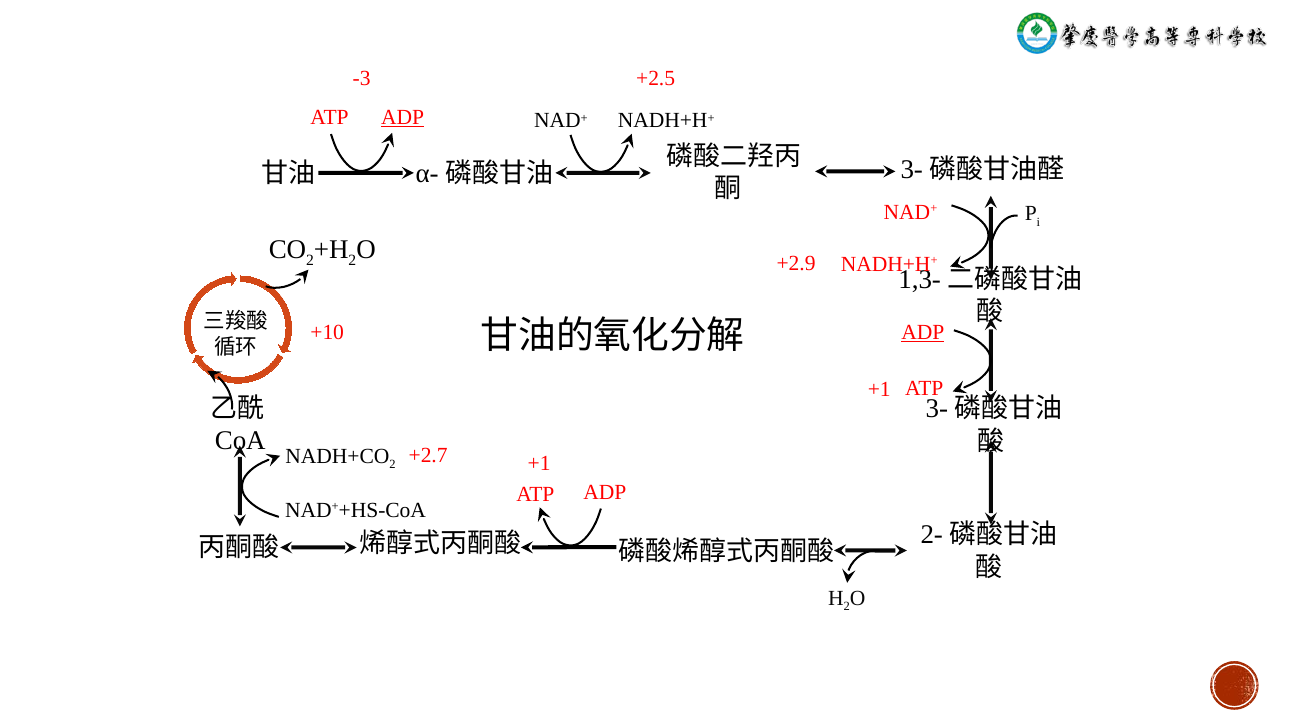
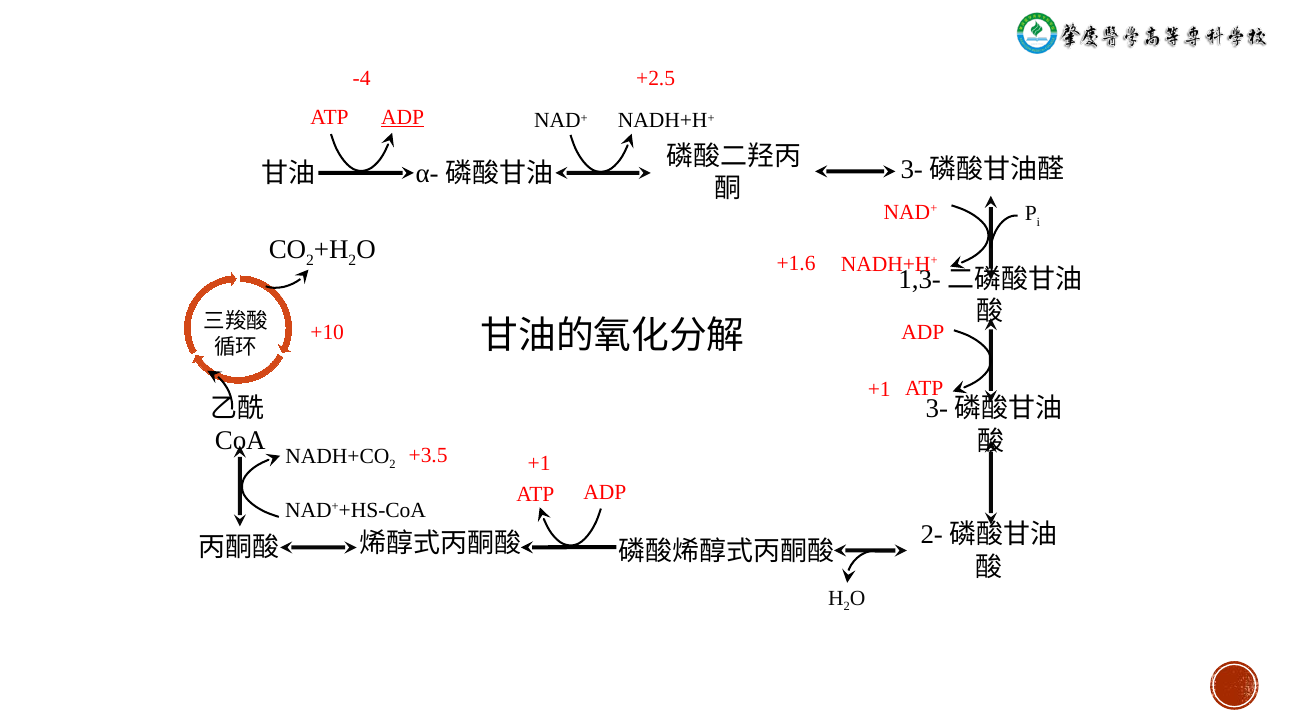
-3: -3 -> -4
+2.9: +2.9 -> +1.6
ADP at (923, 332) underline: present -> none
+2.7: +2.7 -> +3.5
